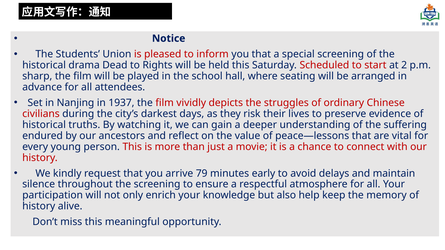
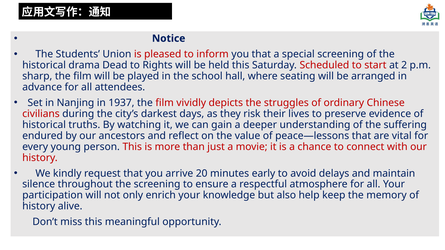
79: 79 -> 20
